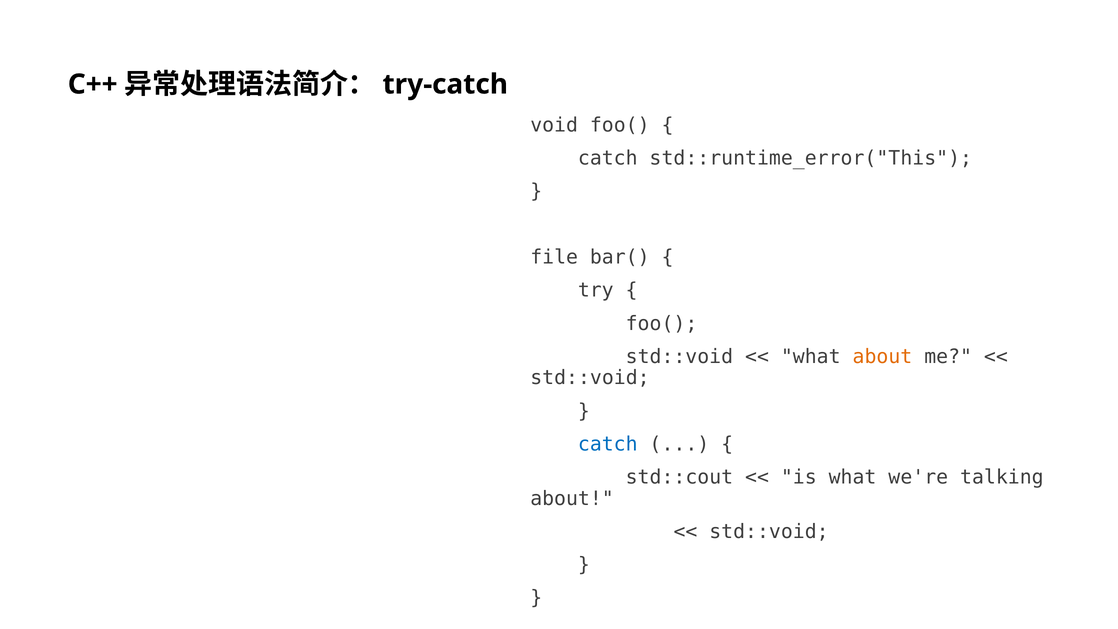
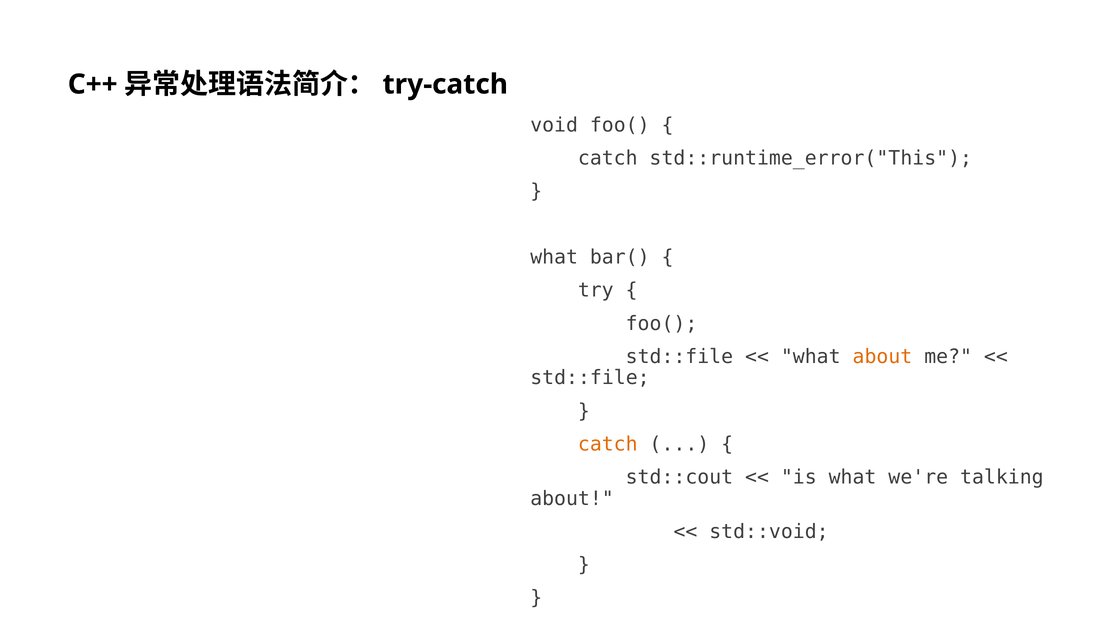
file at (554, 257): file -> what
std::void at (679, 356): std::void -> std::file
std::void at (590, 378): std::void -> std::file
catch at (608, 444) colour: blue -> orange
